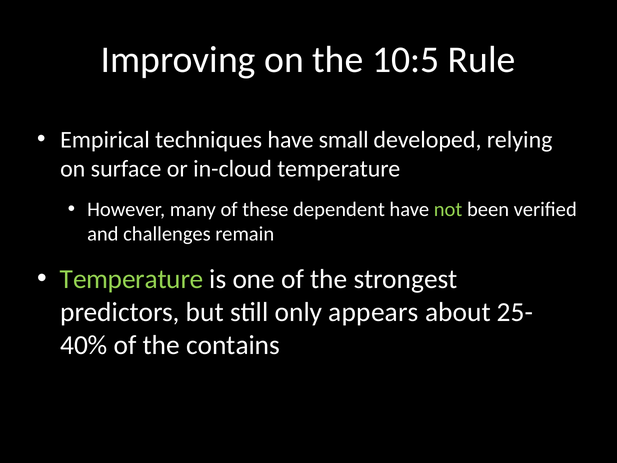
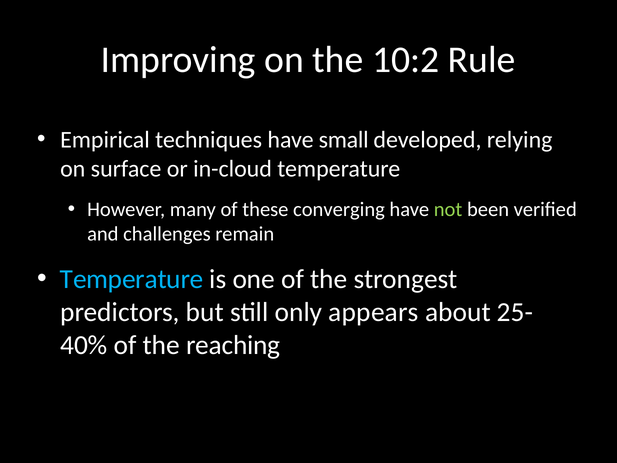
10:5: 10:5 -> 10:2
dependent: dependent -> converging
Temperature at (132, 279) colour: light green -> light blue
contains: contains -> reaching
